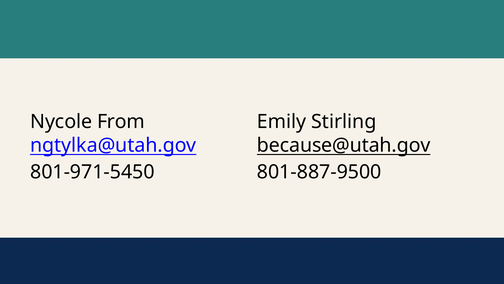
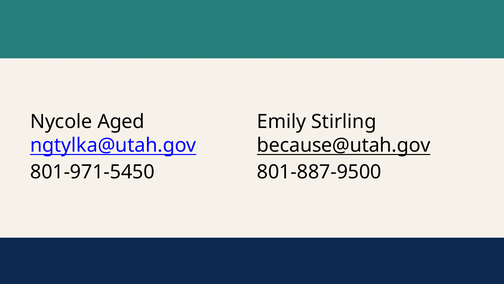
From: From -> Aged
